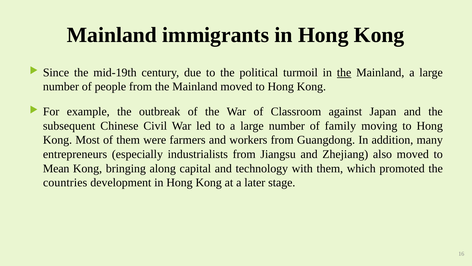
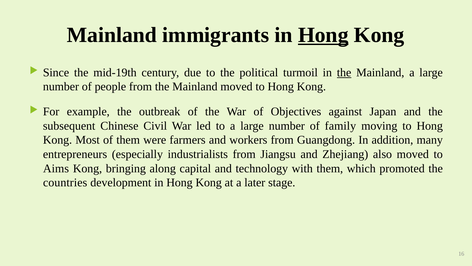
Hong at (323, 35) underline: none -> present
Classroom: Classroom -> Objectives
Mean: Mean -> Aims
